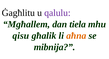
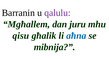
Ġagħlitu: Ġagħlitu -> Barranin
tiela: tiela -> juru
aħna colour: orange -> blue
